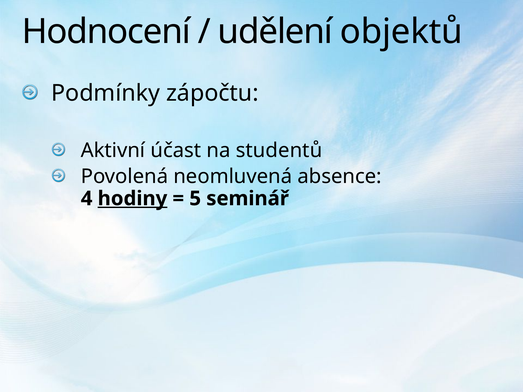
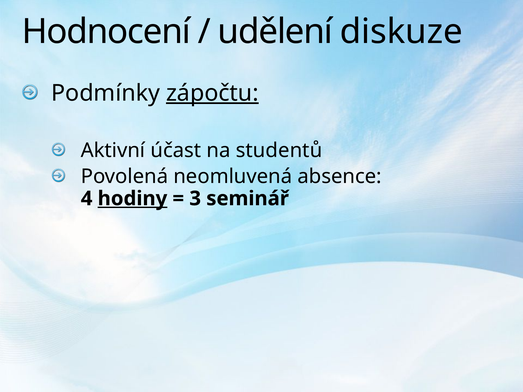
objektů: objektů -> diskuze
zápočtu underline: none -> present
5: 5 -> 3
